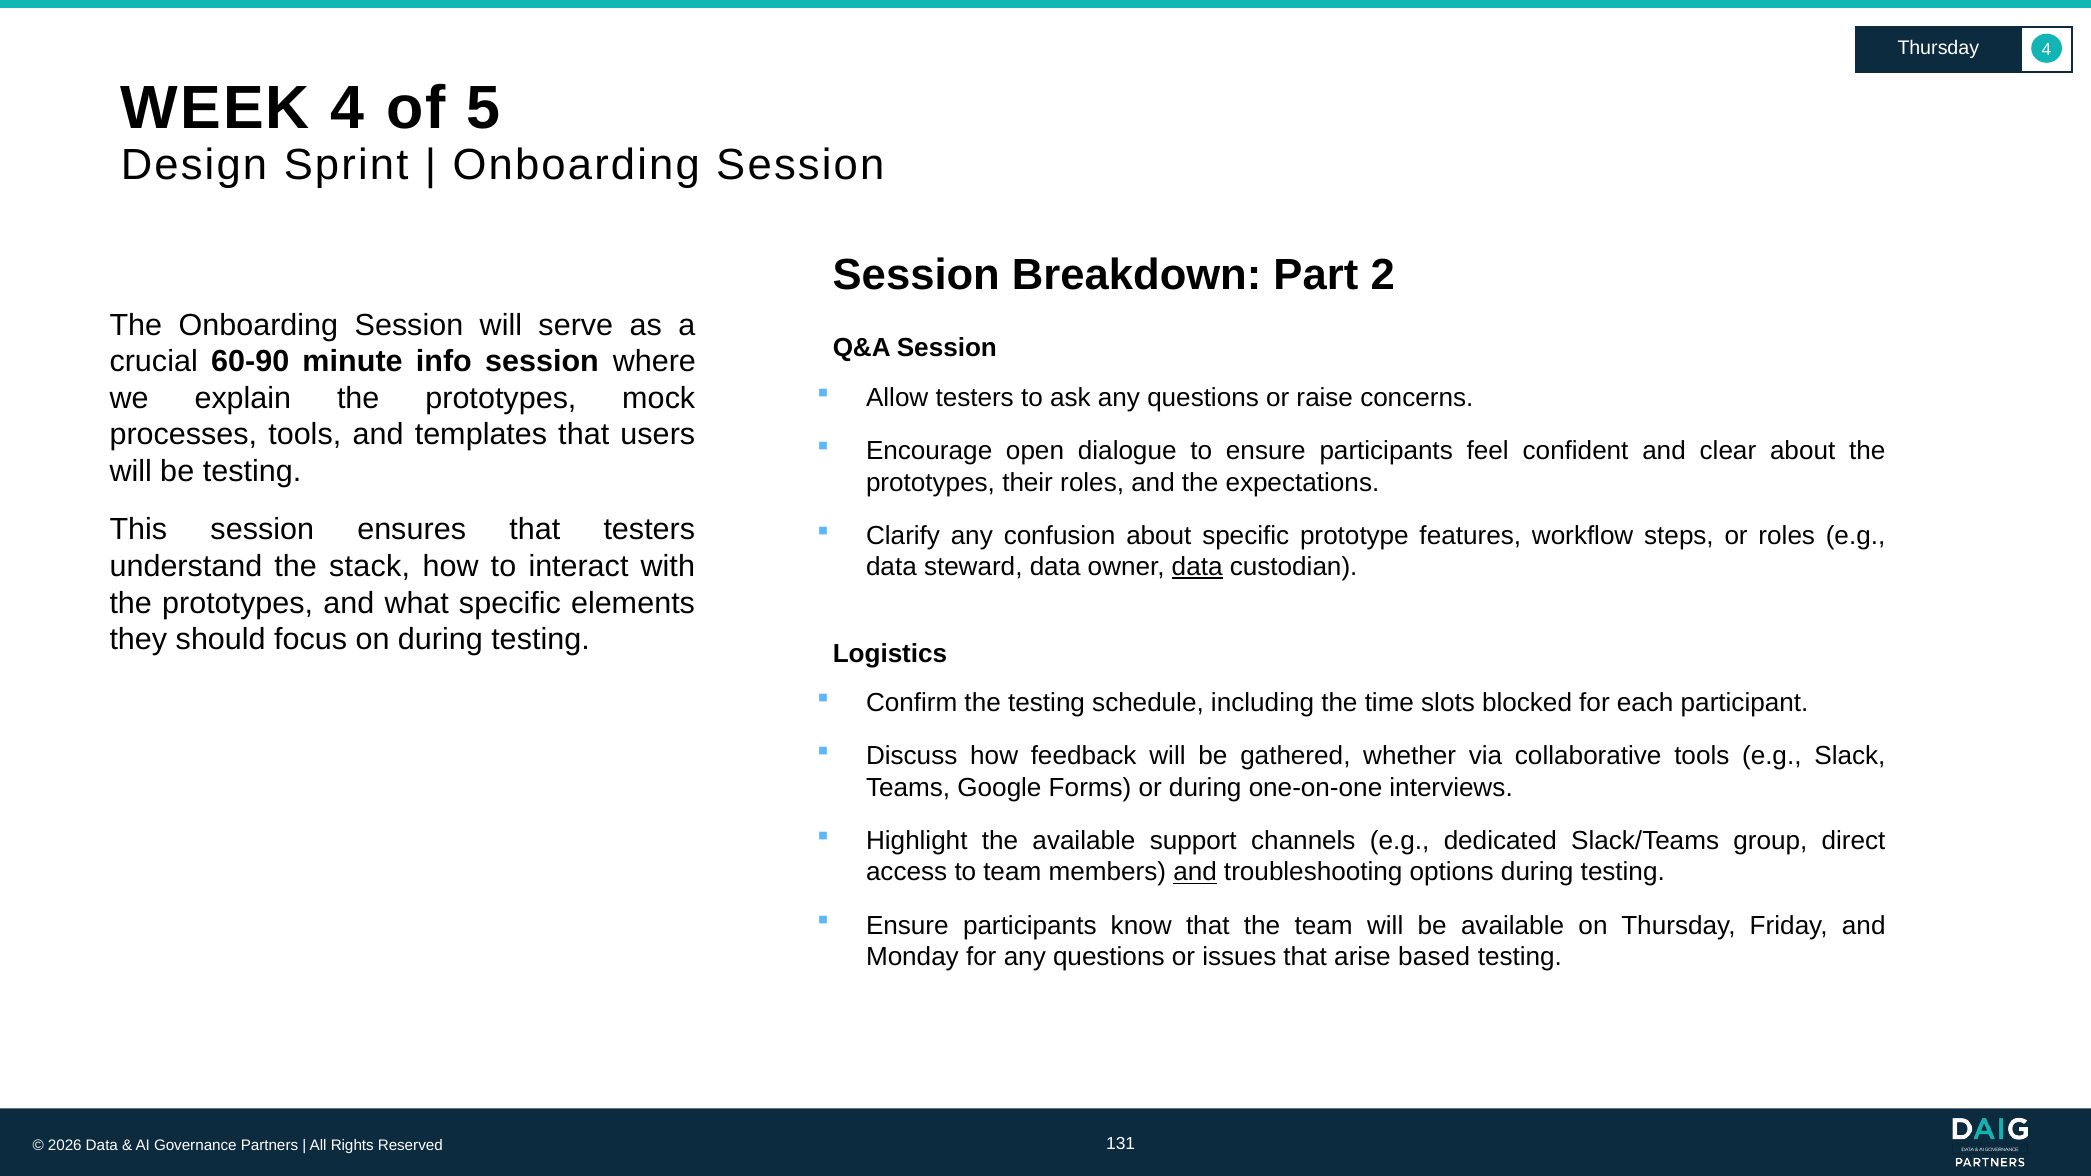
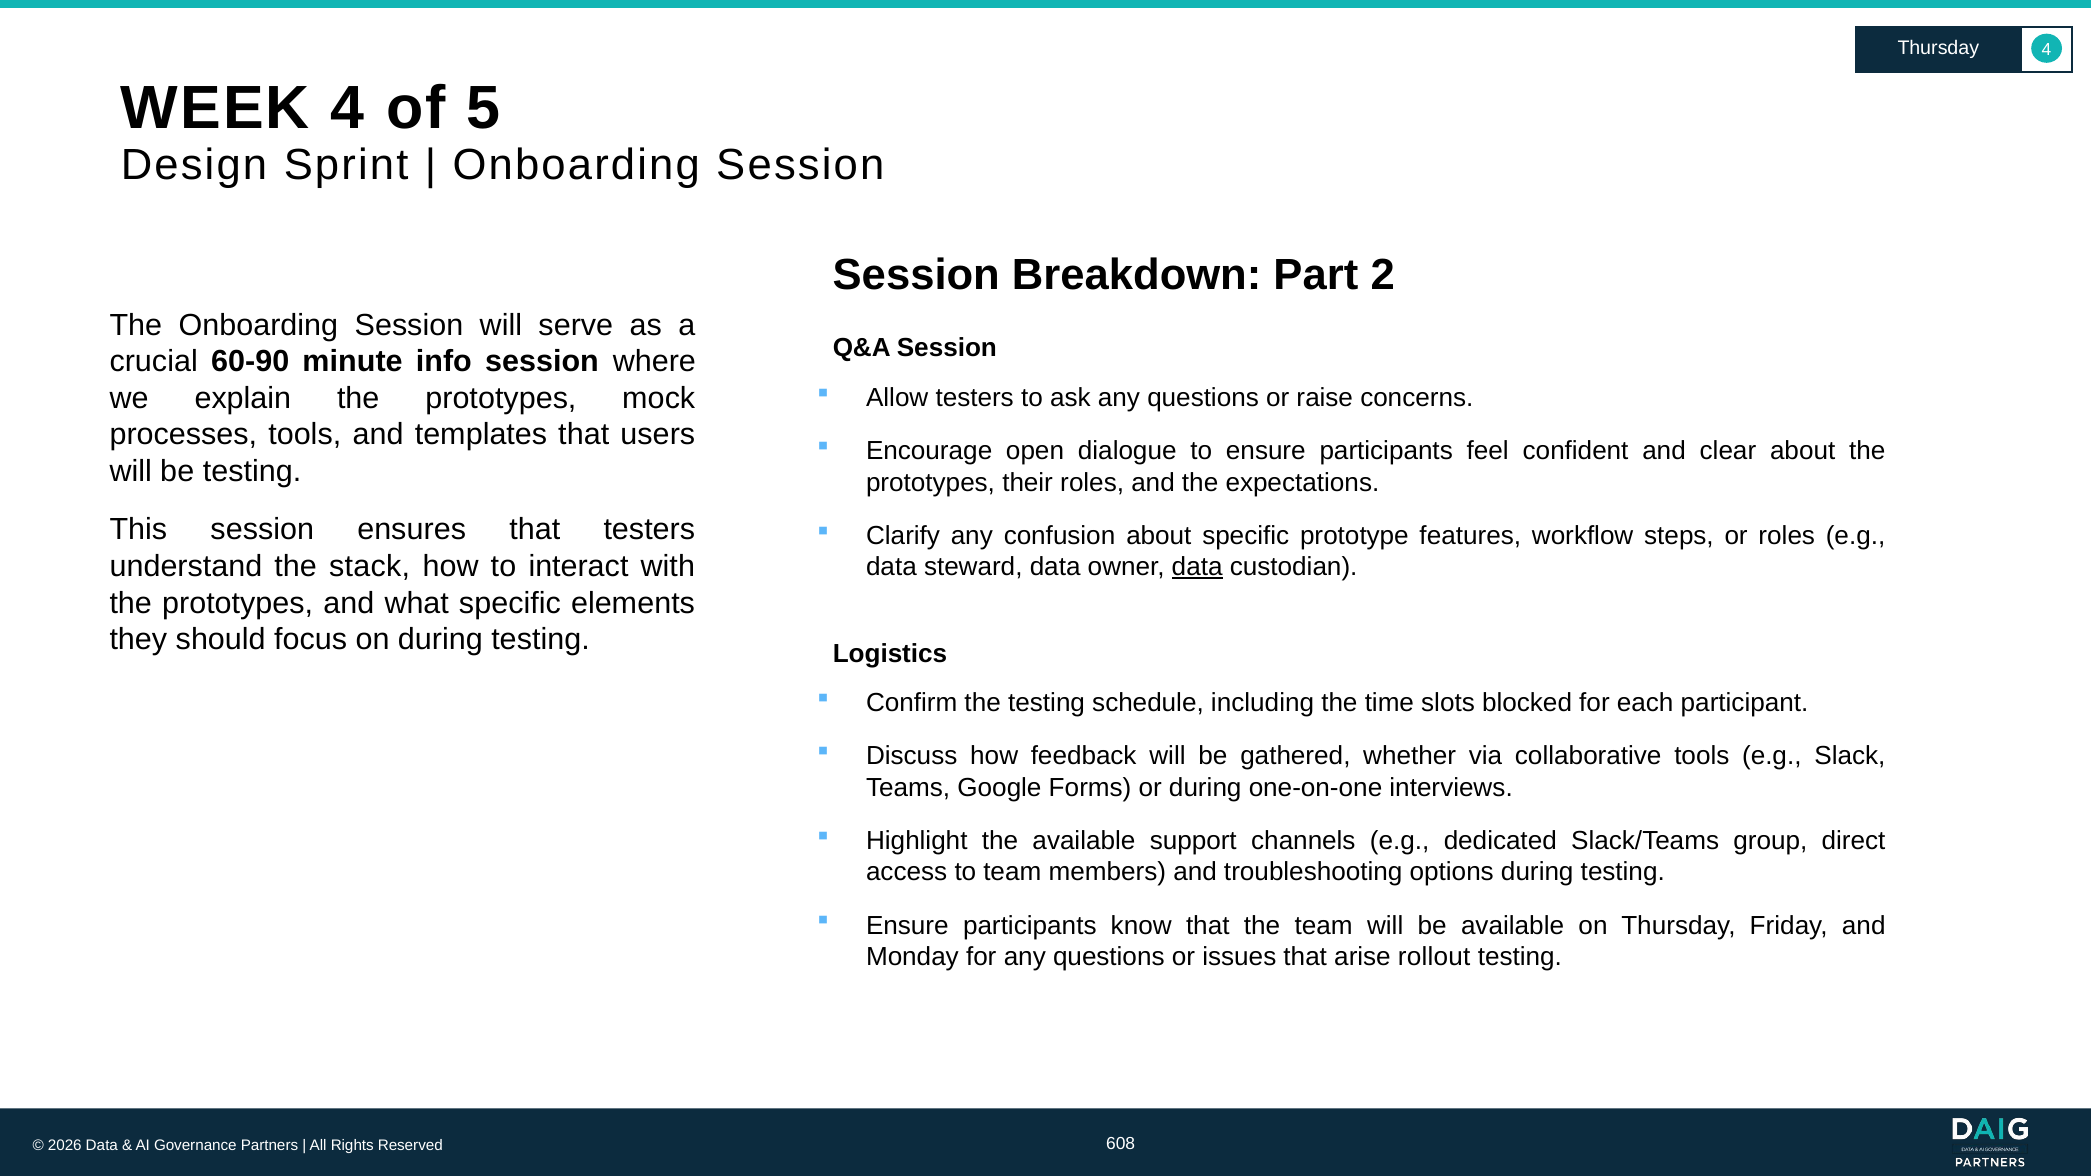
and at (1195, 872) underline: present -> none
based: based -> rollout
131: 131 -> 608
